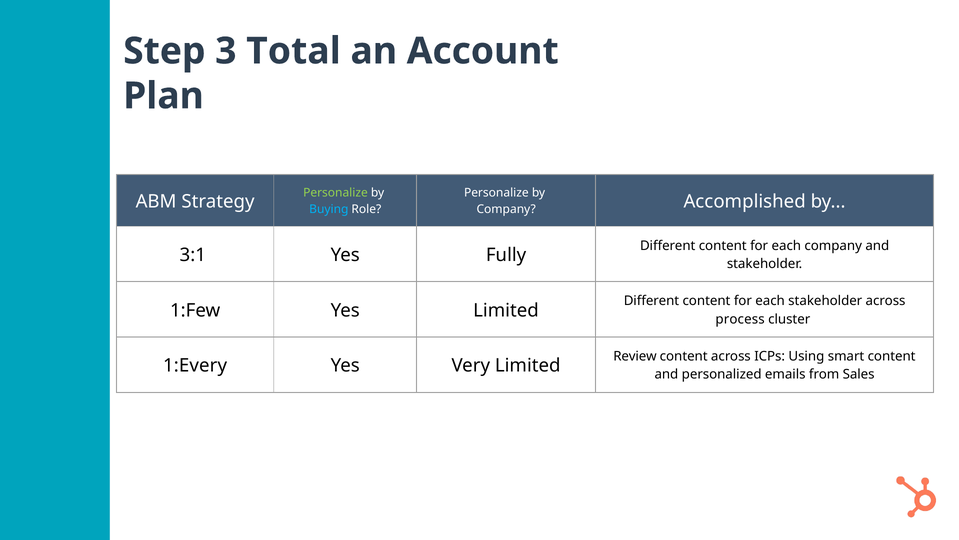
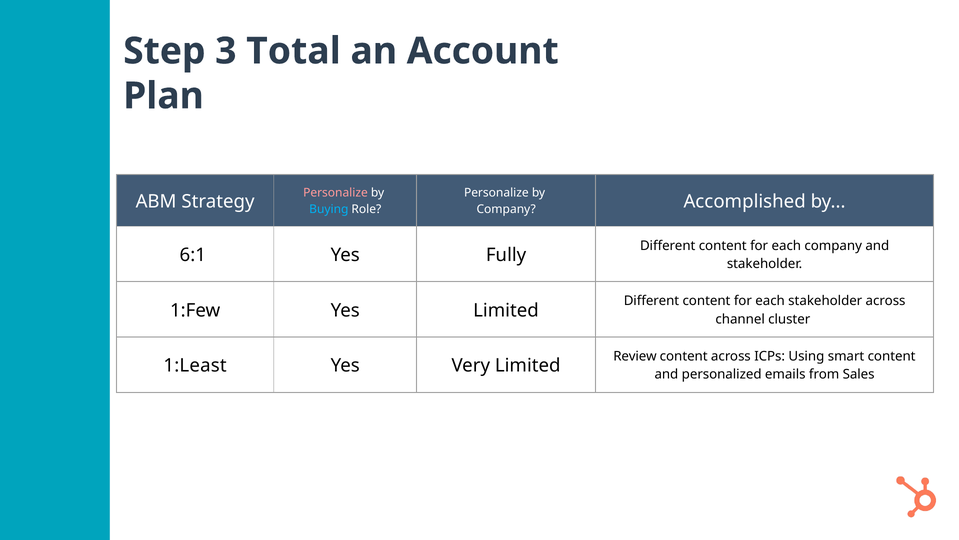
Personalize at (335, 193) colour: light green -> pink
3:1: 3:1 -> 6:1
process: process -> channel
1:Every: 1:Every -> 1:Least
